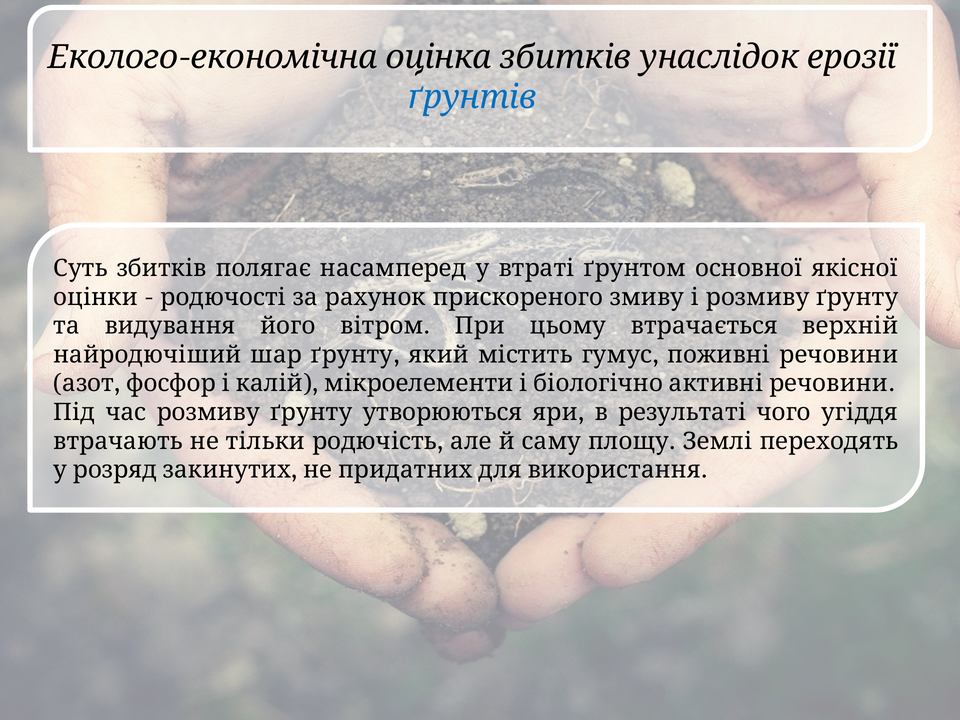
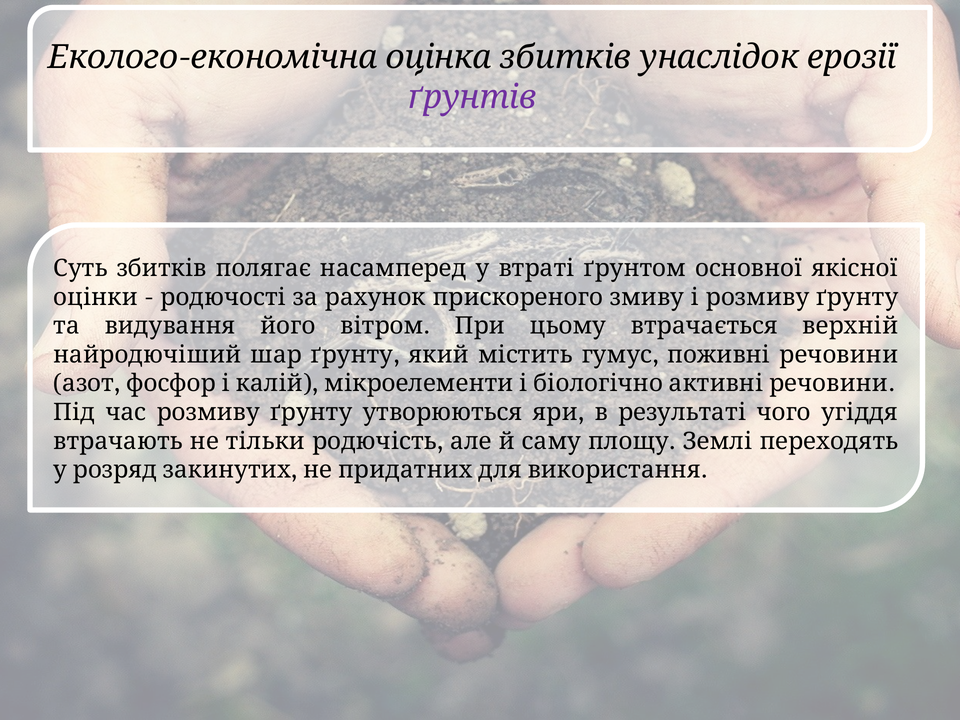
ґрунтів colour: blue -> purple
